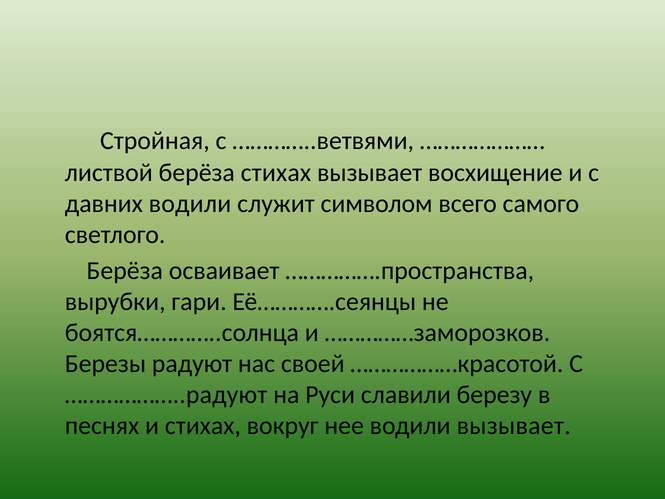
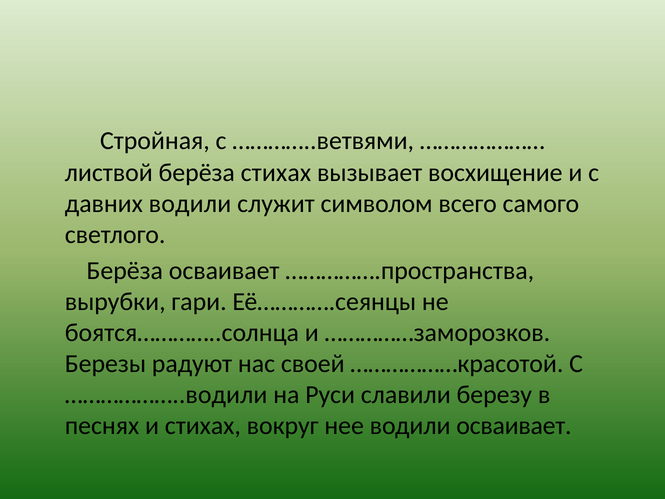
………………..радуют: ………………..радуют -> ………………..водили
водили вызывает: вызывает -> осваивает
